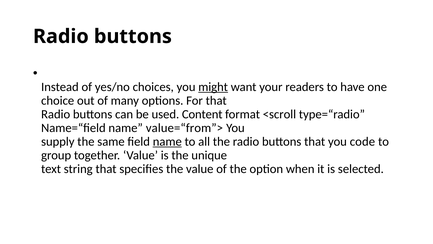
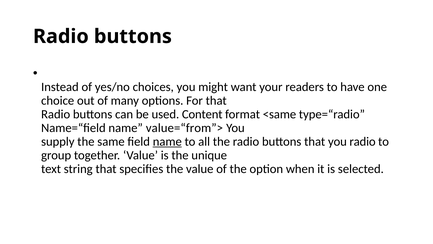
might underline: present -> none
<scroll: <scroll -> <same
you code: code -> radio
